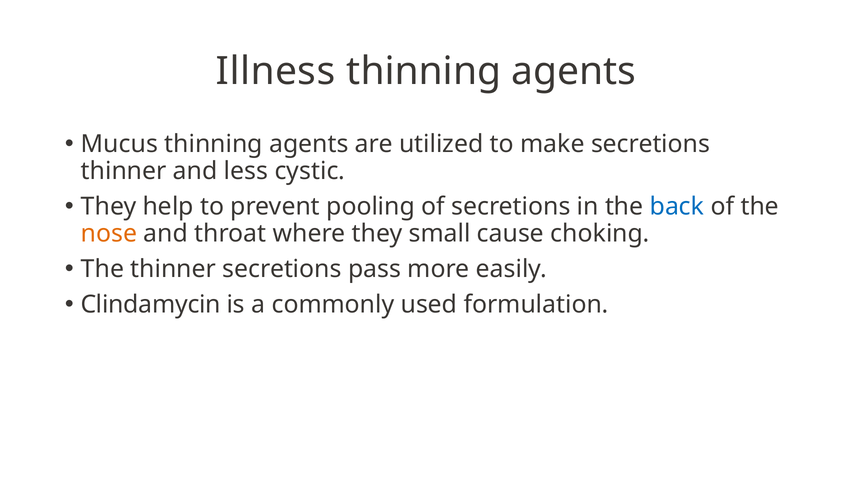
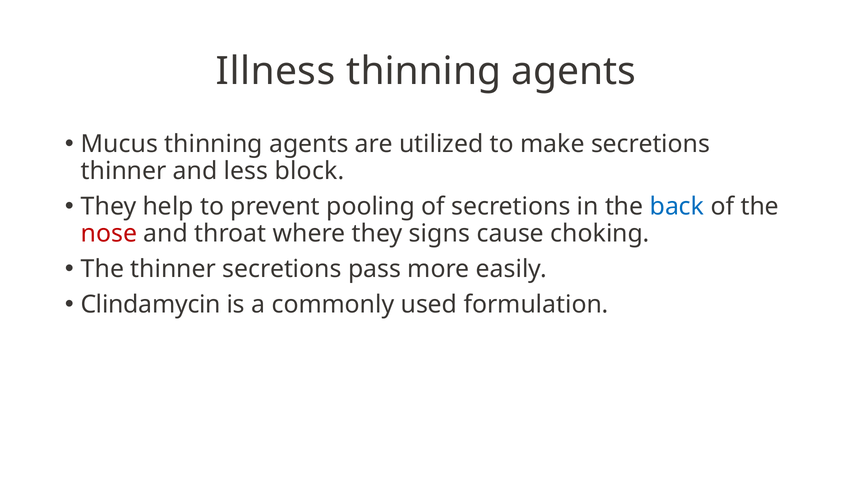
cystic: cystic -> block
nose colour: orange -> red
small: small -> signs
